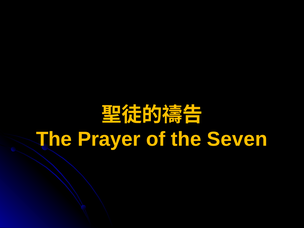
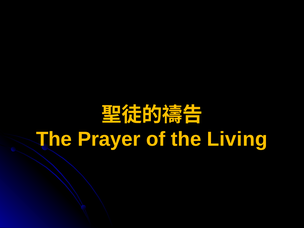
Seven: Seven -> Living
